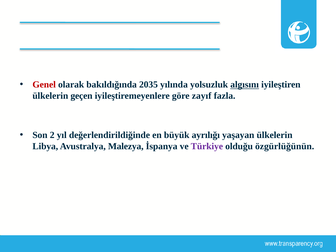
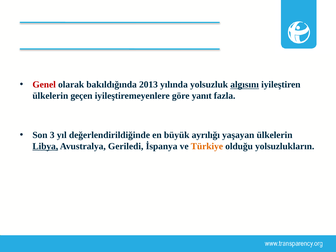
2035: 2035 -> 2013
zayıf: zayıf -> yanıt
2: 2 -> 3
Libya underline: none -> present
Malezya: Malezya -> Geriledi
Türkiye colour: purple -> orange
özgürlüğünün: özgürlüğünün -> yolsuzlukların
